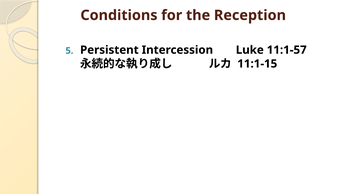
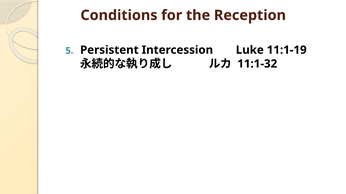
11:1-57: 11:1-57 -> 11:1-19
11:1-15: 11:1-15 -> 11:1-32
